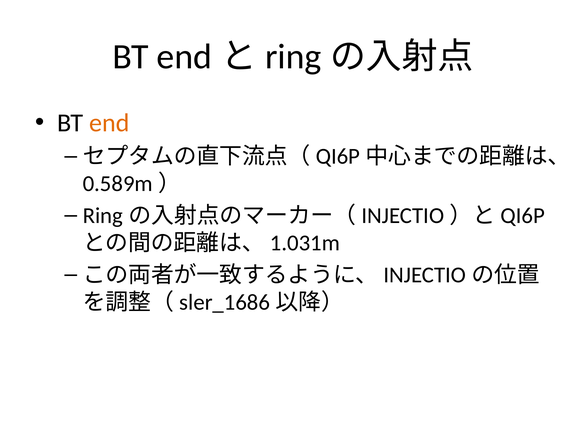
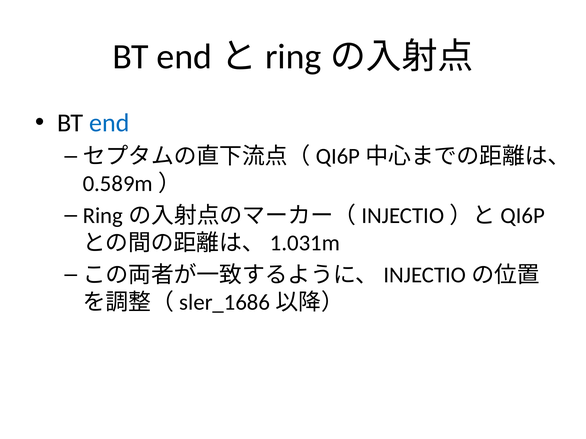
end colour: orange -> blue
